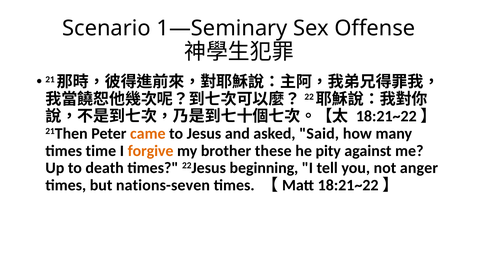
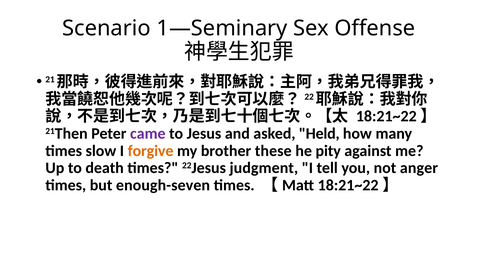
came colour: orange -> purple
Said: Said -> Held
time: time -> slow
beginning: beginning -> judgment
nations-seven: nations-seven -> enough-seven
